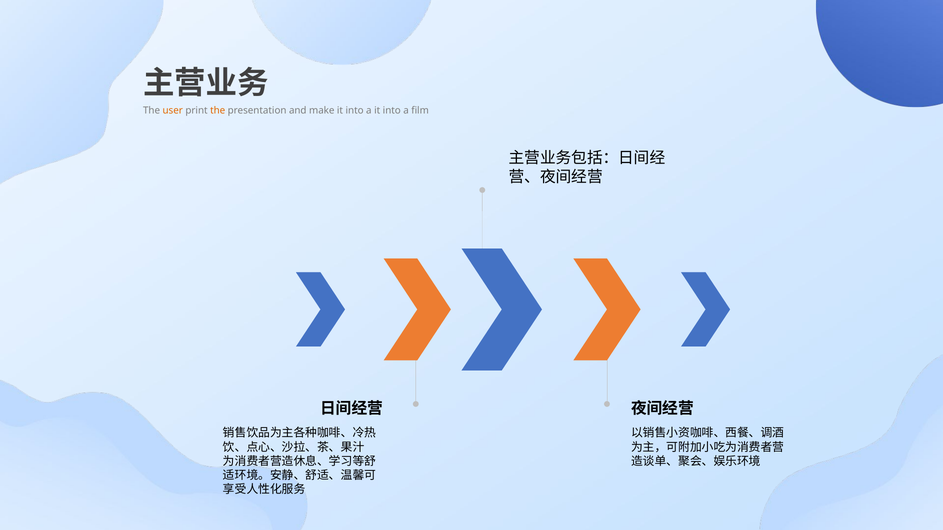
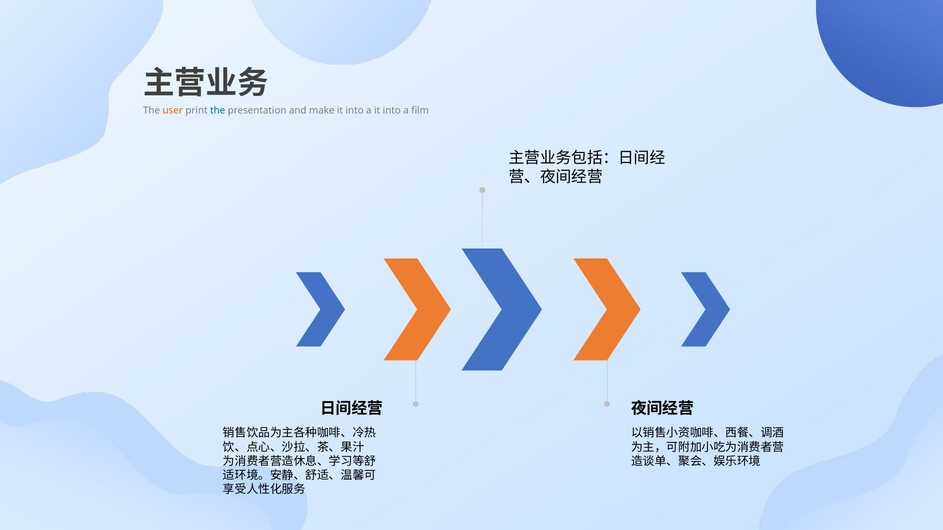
the at (218, 111) colour: orange -> blue
